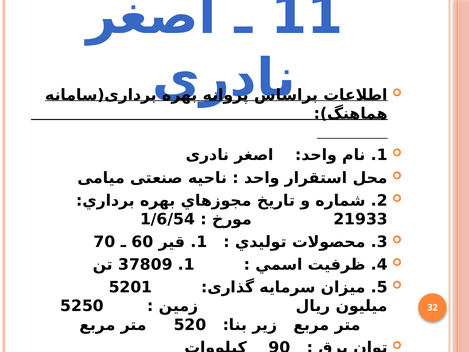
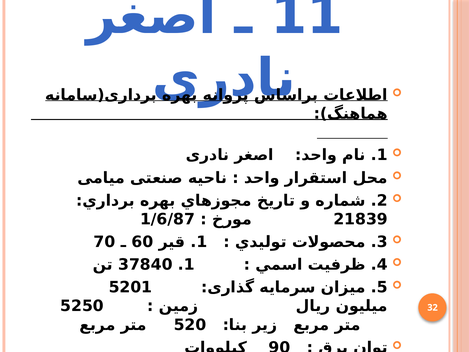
1/6/54: 1/6/54 -> 1/6/87
21933: 21933 -> 21839
37809: 37809 -> 37840
